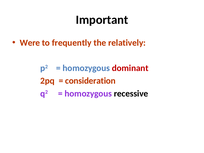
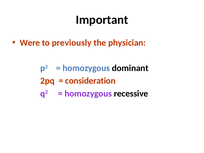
frequently: frequently -> previously
relatively: relatively -> physician
dominant colour: red -> black
